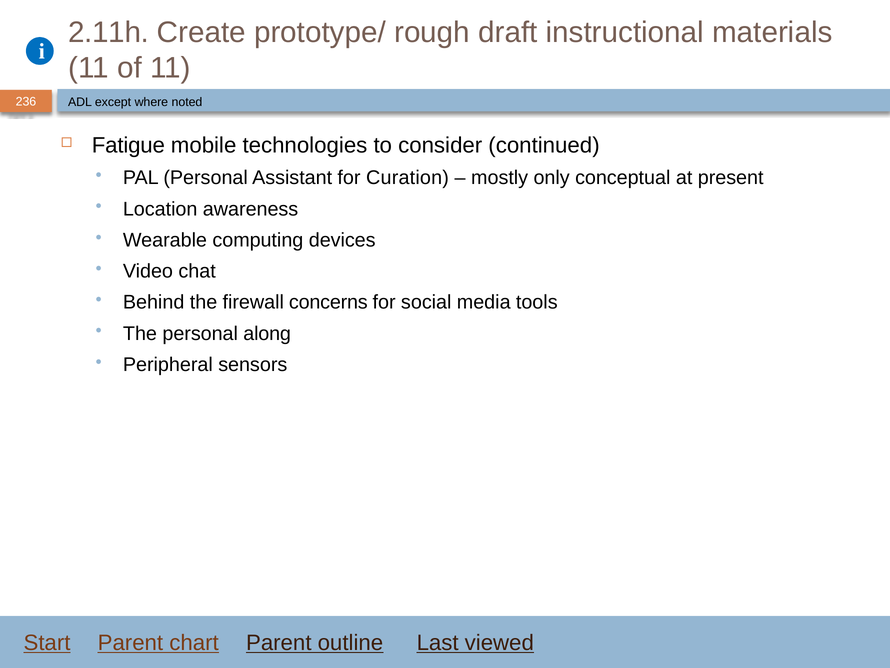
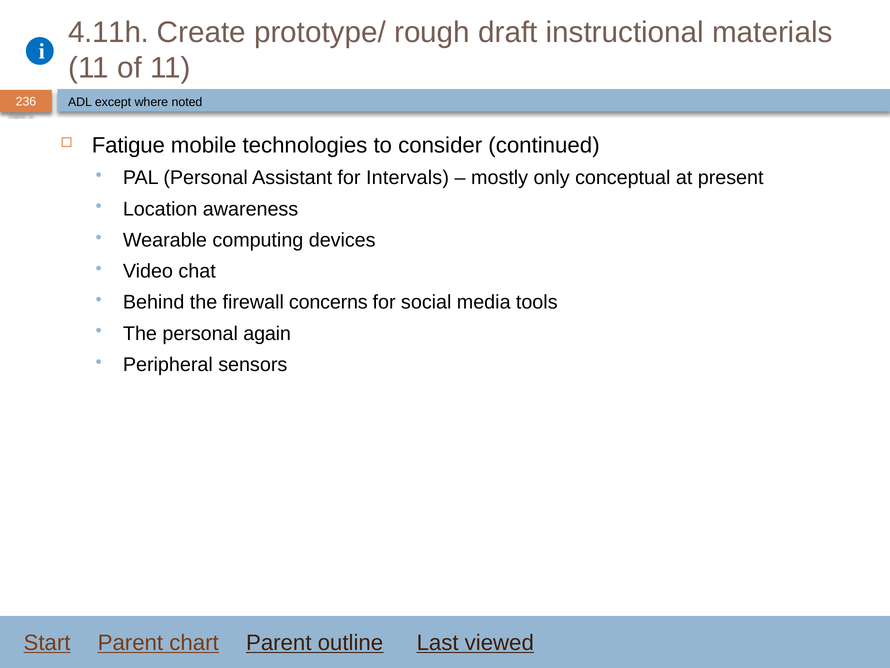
2.11h: 2.11h -> 4.11h
Curation: Curation -> Intervals
along: along -> again
